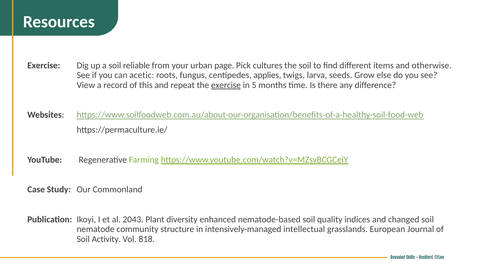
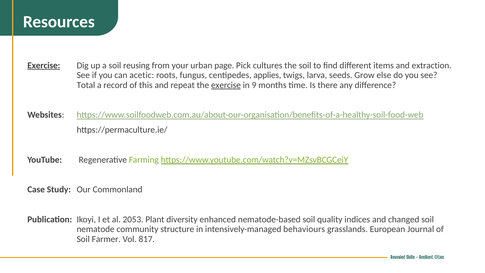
Exercise at (44, 65) underline: none -> present
reliable: reliable -> reusing
otherwise: otherwise -> extraction
View: View -> Total
5: 5 -> 9
2043: 2043 -> 2053
intellectual: intellectual -> behaviours
Activity: Activity -> Farmer
818: 818 -> 817
